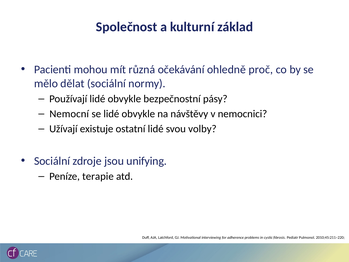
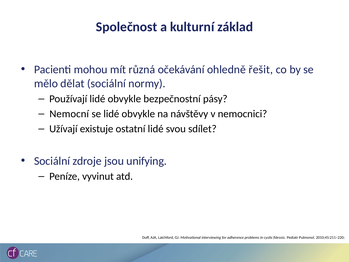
proč: proč -> řešit
volby: volby -> sdílet
terapie: terapie -> vyvinut
